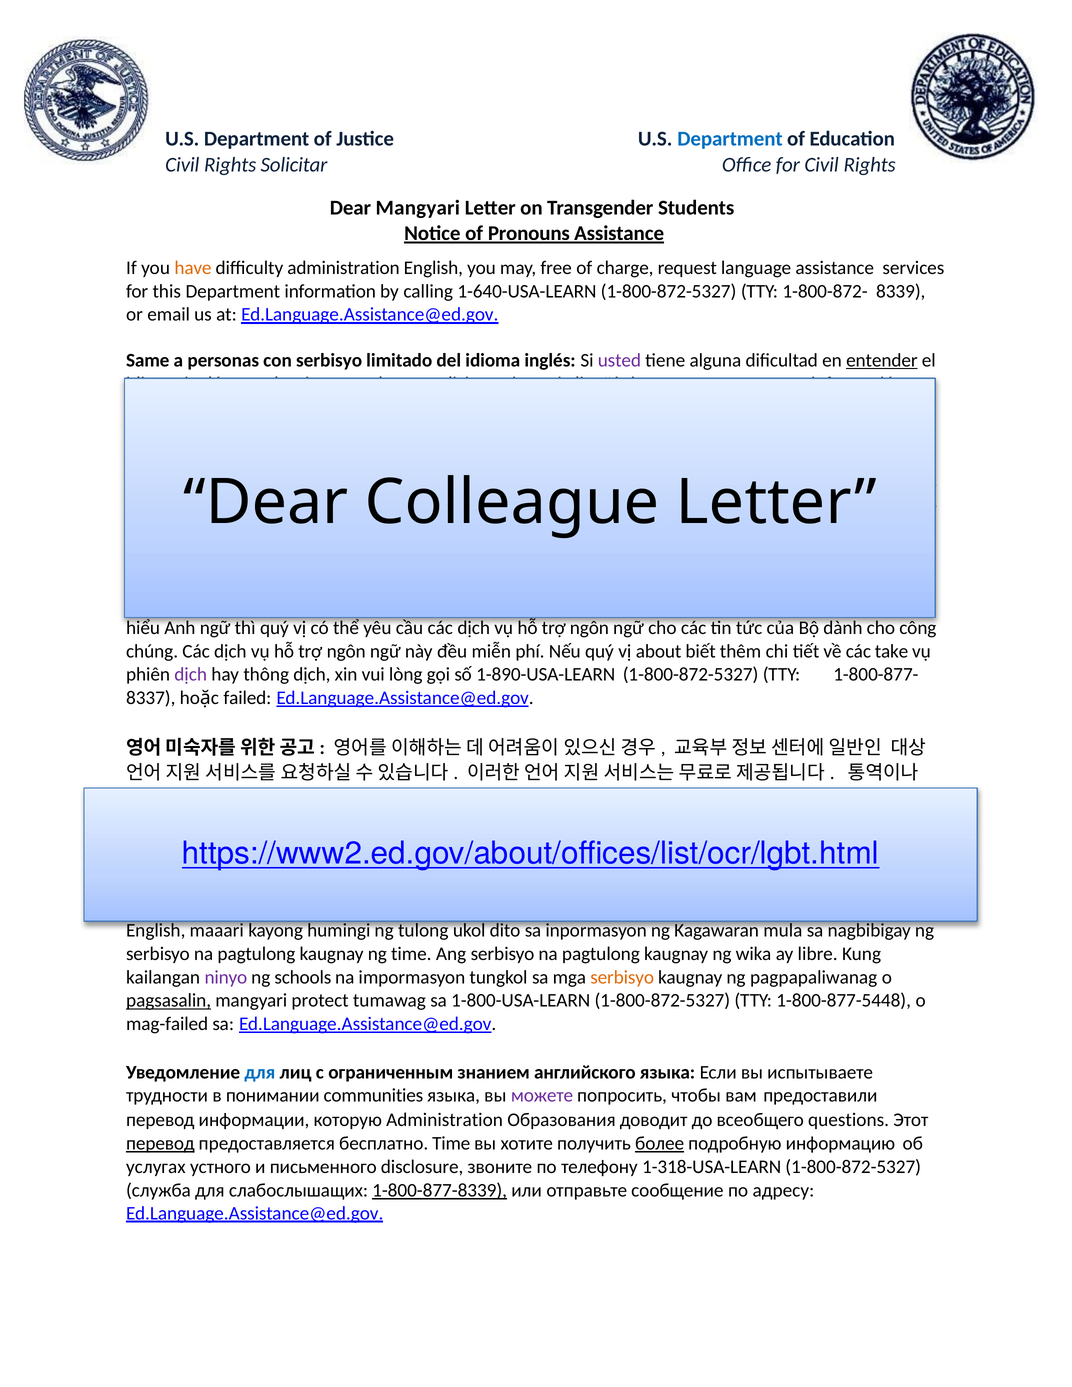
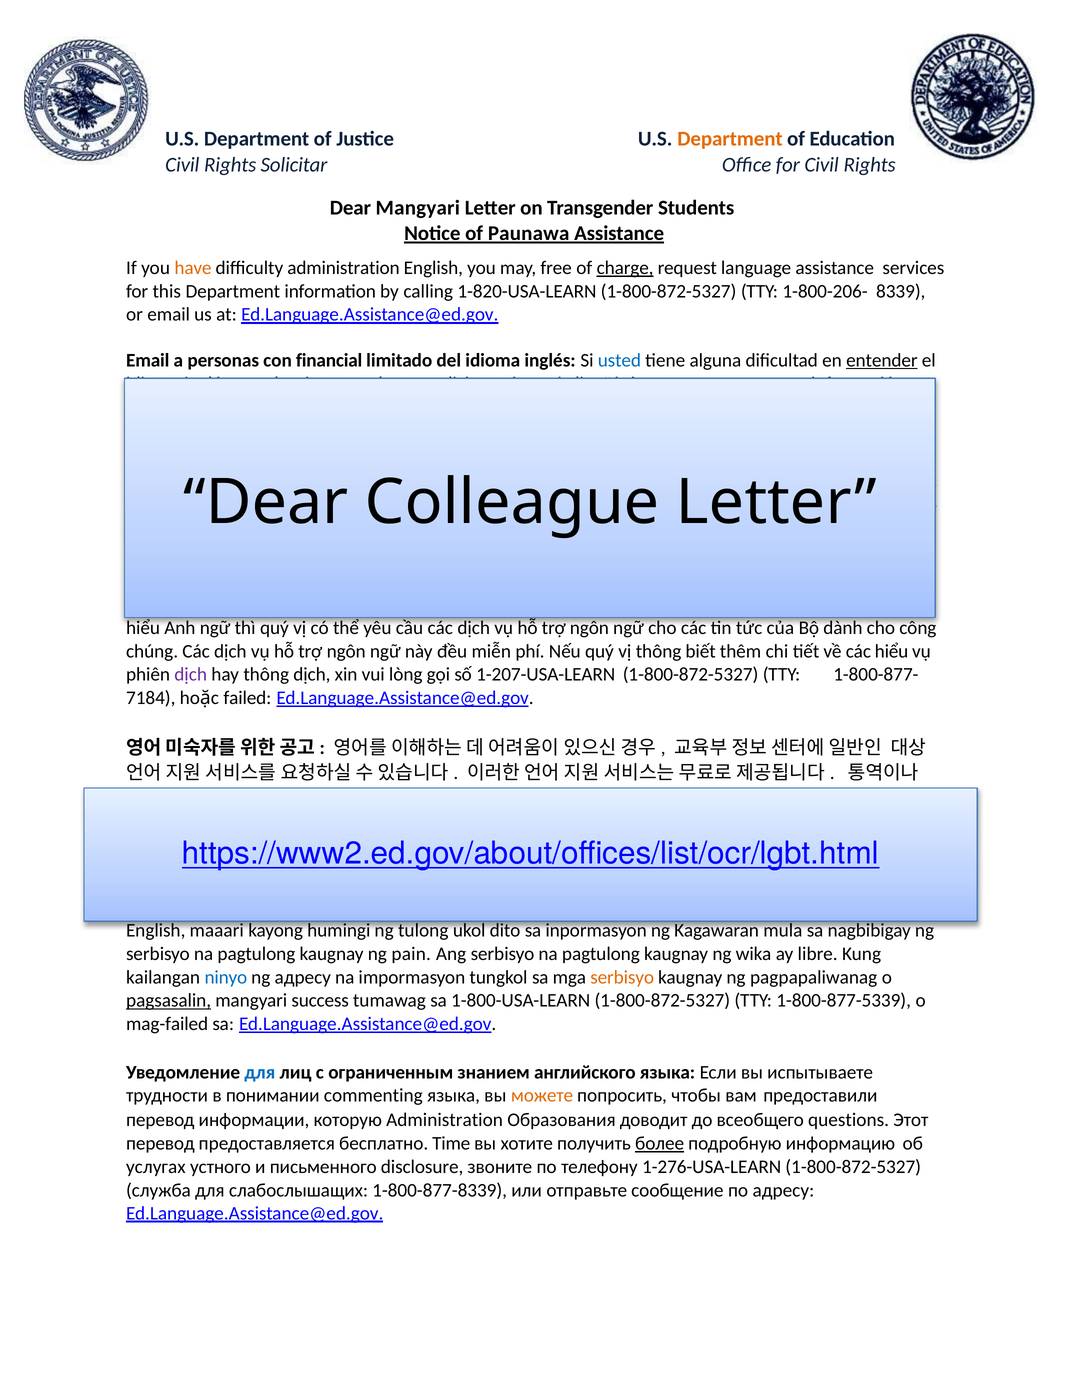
Department at (730, 139) colour: blue -> orange
of Pronouns: Pronouns -> Paunawa
charge underline: none -> present
1-640-USA-LEARN: 1-640-USA-LEARN -> 1-820-USA-LEARN
1-800-872-: 1-800-872- -> 1-800-206-
Same at (148, 360): Same -> Email
con serbisyo: serbisyo -> financial
usted colour: purple -> blue
vị about: about -> thông
các take: take -> hiểu
1-890-USA-LEARN: 1-890-USA-LEARN -> 1-207-USA-LEARN
8337: 8337 -> 7184
ng time: time -> pain
ninyo colour: purple -> blue
ng schools: schools -> адресу
protect: protect -> success
1-800-877-5448: 1-800-877-5448 -> 1-800-877-5339
communities: communities -> commenting
можете colour: purple -> orange
перевод at (160, 1144) underline: present -> none
1-318-USA-LEARN: 1-318-USA-LEARN -> 1-276-USA-LEARN
1-800-877-8339 at (440, 1191) underline: present -> none
